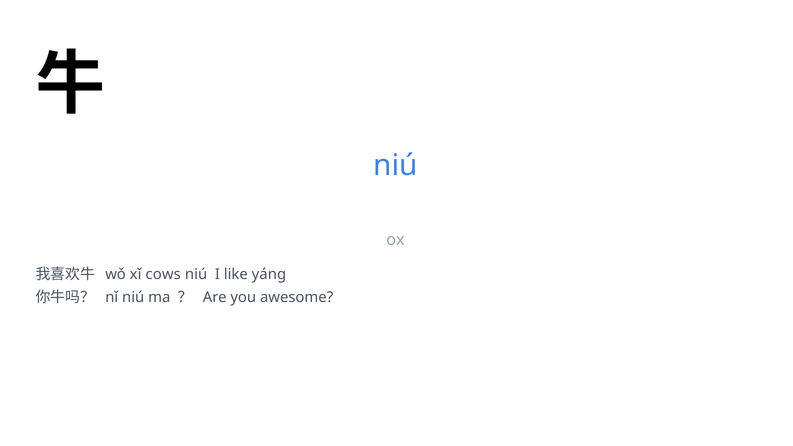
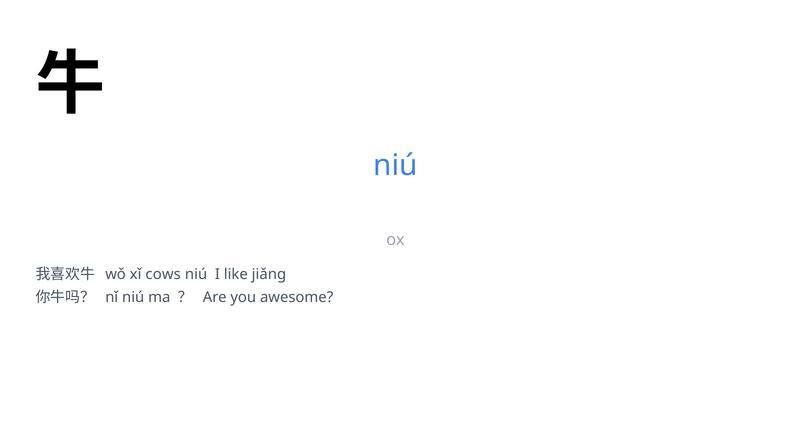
yáng: yáng -> jiǎng
